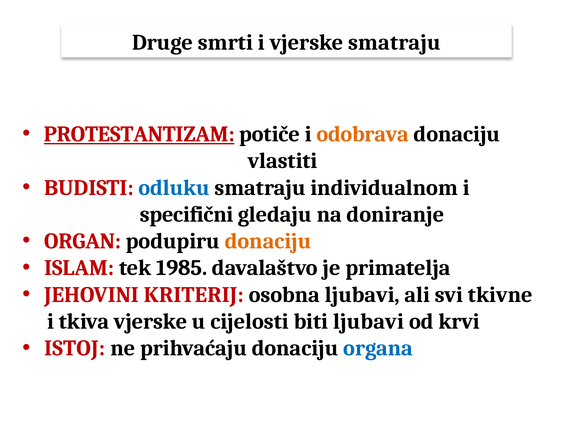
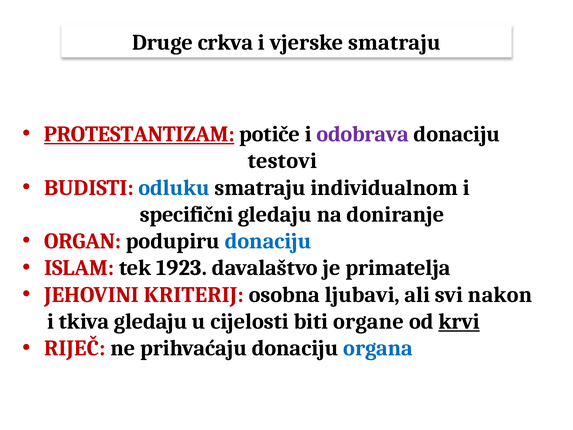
smrti: smrti -> crkva
odobrava colour: orange -> purple
vlastiti: vlastiti -> testovi
donaciju at (268, 241) colour: orange -> blue
1985: 1985 -> 1923
tkivne: tkivne -> nakon
tkiva vjerske: vjerske -> gledaju
biti ljubavi: ljubavi -> organe
krvi underline: none -> present
ISTOJ: ISTOJ -> RIJEČ
